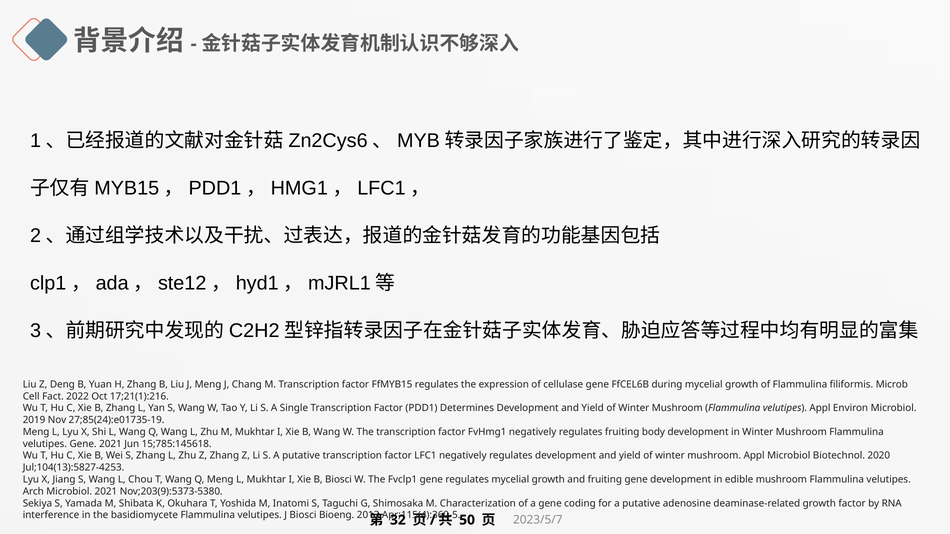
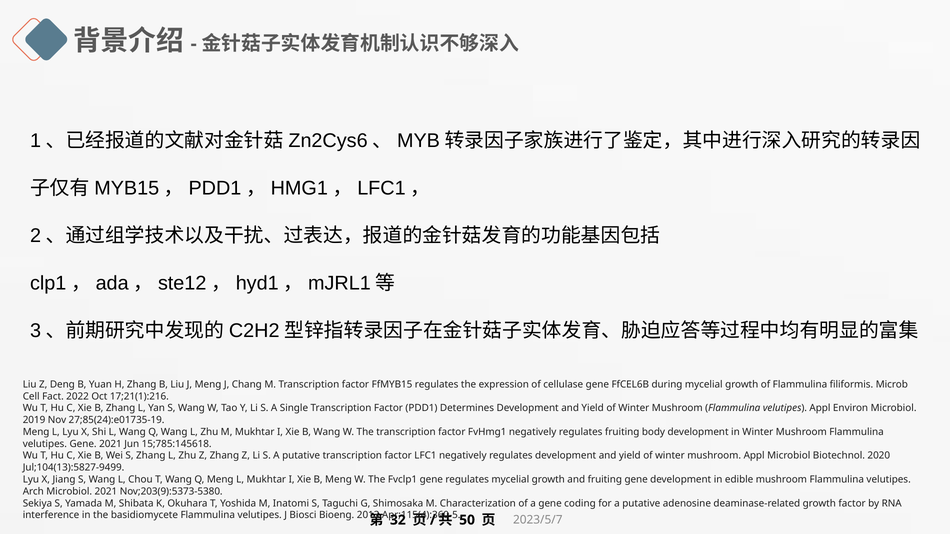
Jul;104(13):5827-4253: Jul;104(13):5827-4253 -> Jul;104(13):5827-9499
B Biosci: Biosci -> Meng
